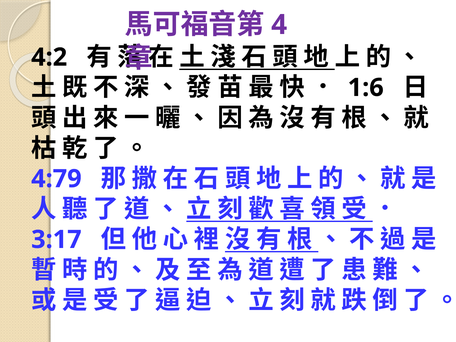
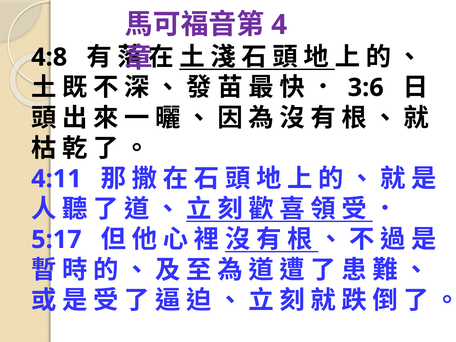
4:2: 4:2 -> 4:8
1:6: 1:6 -> 3:6
4:79: 4:79 -> 4:11
3:17: 3:17 -> 5:17
